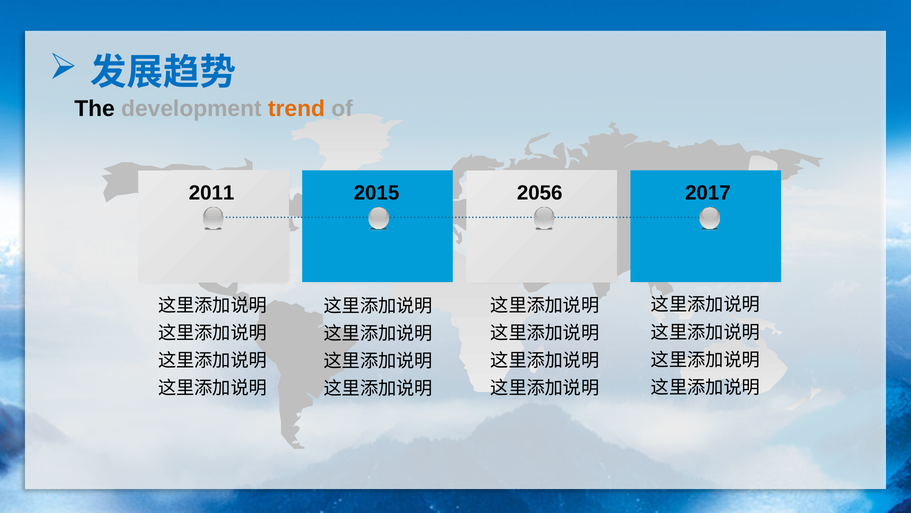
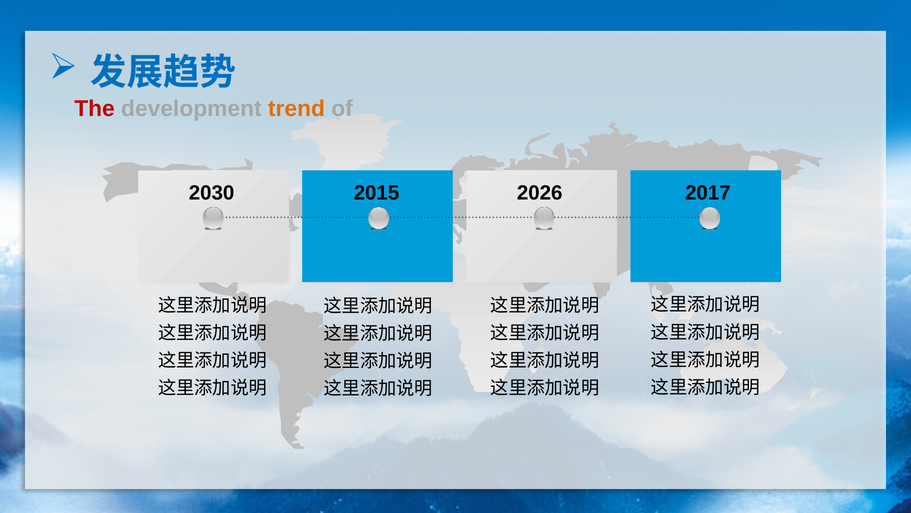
The colour: black -> red
2011: 2011 -> 2030
2056: 2056 -> 2026
